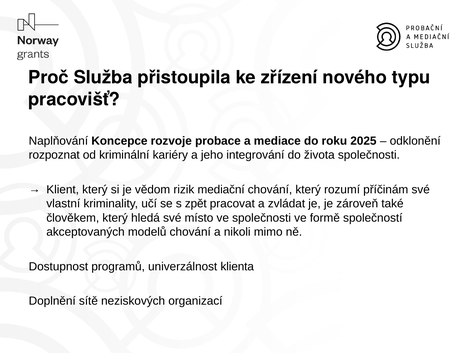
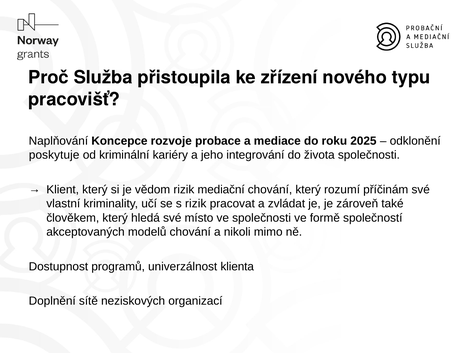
rozpoznat: rozpoznat -> poskytuje
s zpět: zpět -> rizik
